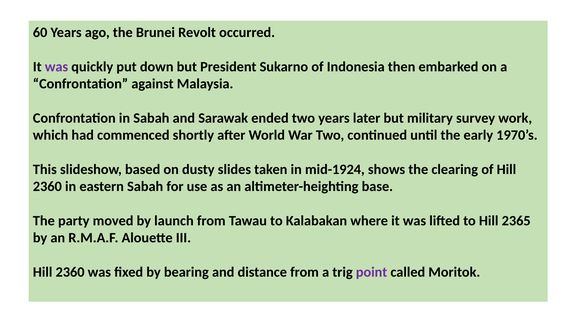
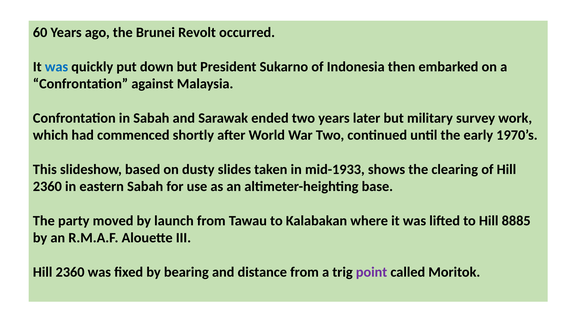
was at (56, 67) colour: purple -> blue
mid-1924: mid-1924 -> mid-1933
2365: 2365 -> 8885
